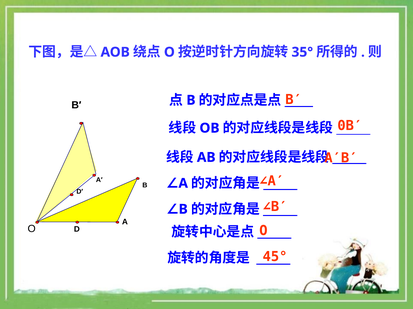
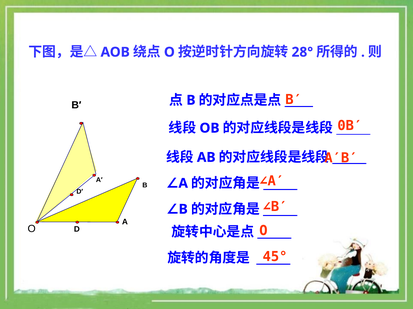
35°: 35° -> 28°
